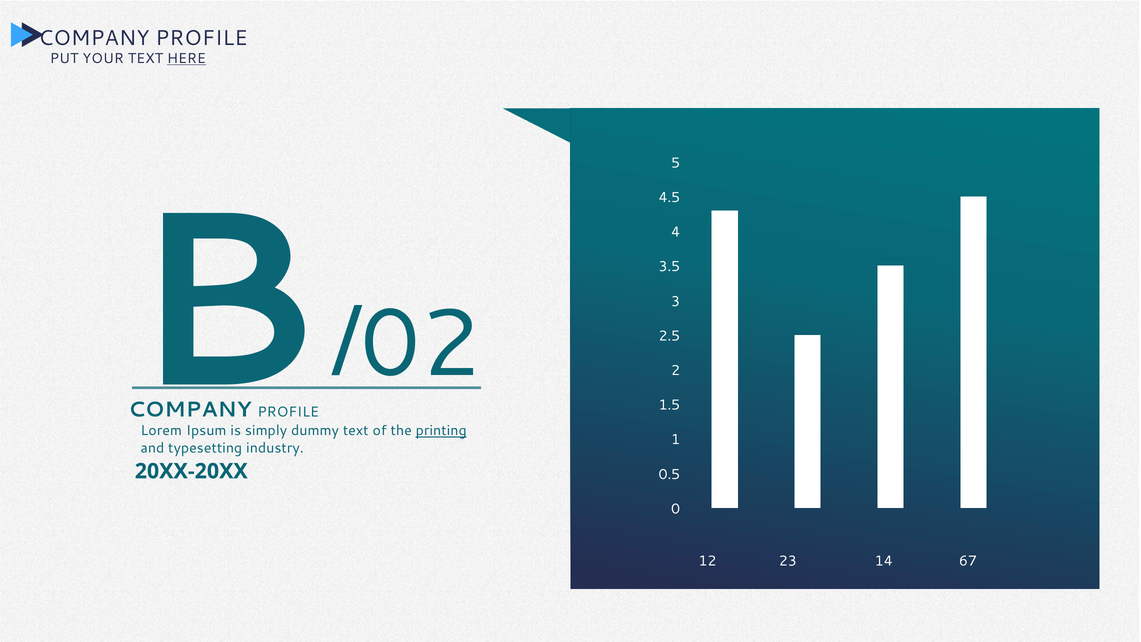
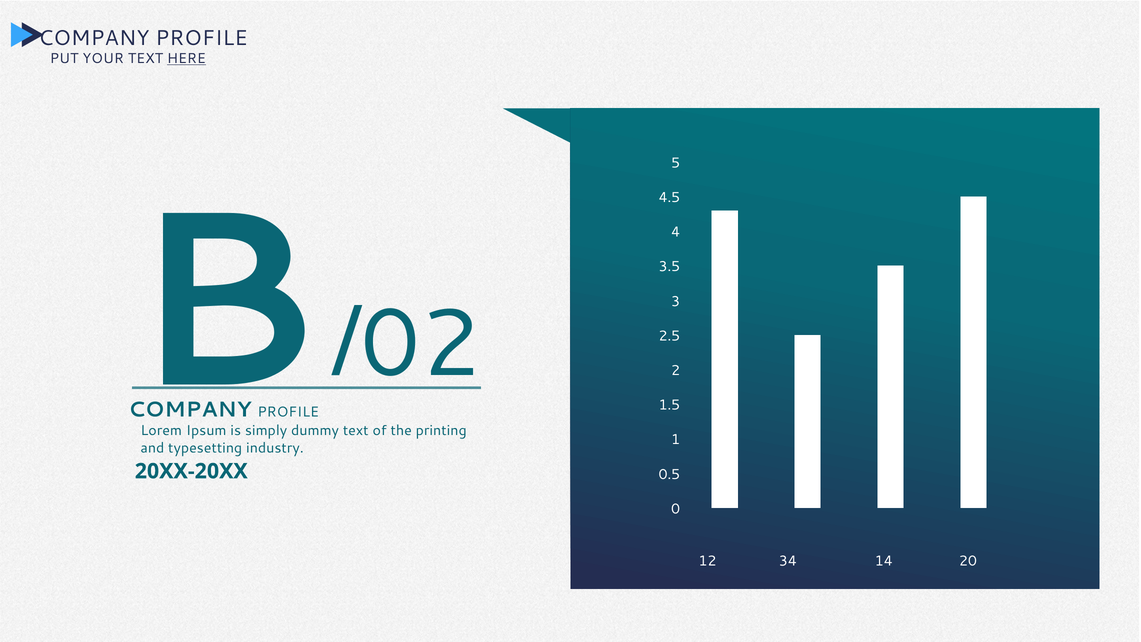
printing underline: present -> none
23: 23 -> 34
67: 67 -> 20
